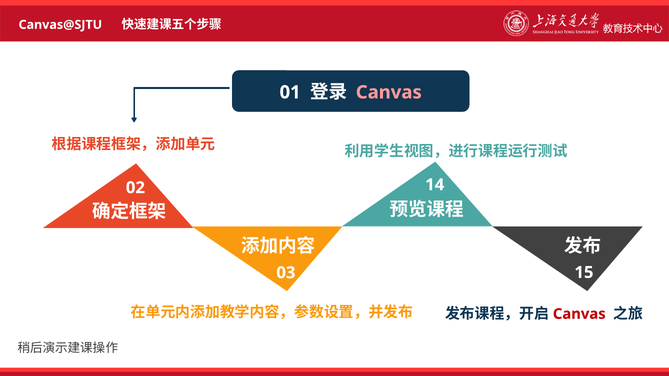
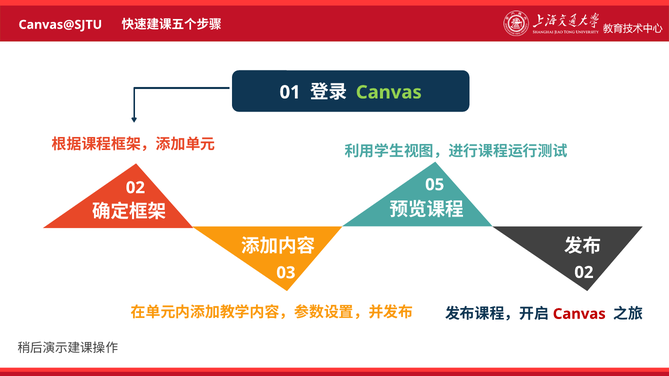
Canvas at (389, 92) colour: pink -> light green
14: 14 -> 05
03 15: 15 -> 02
